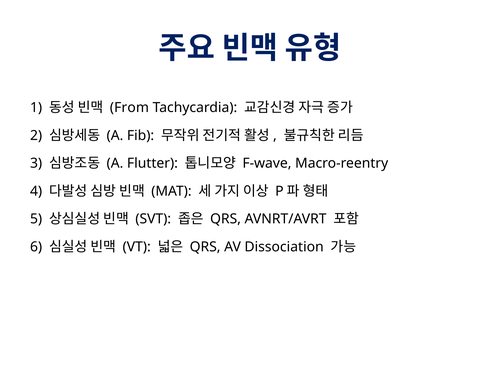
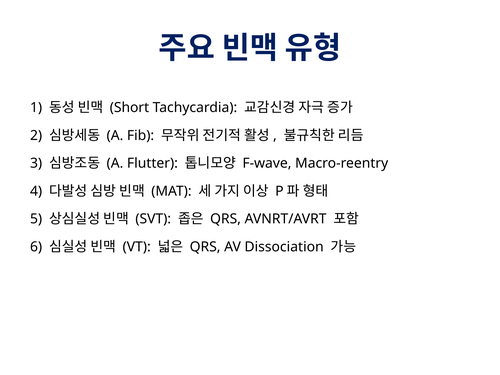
From: From -> Short
